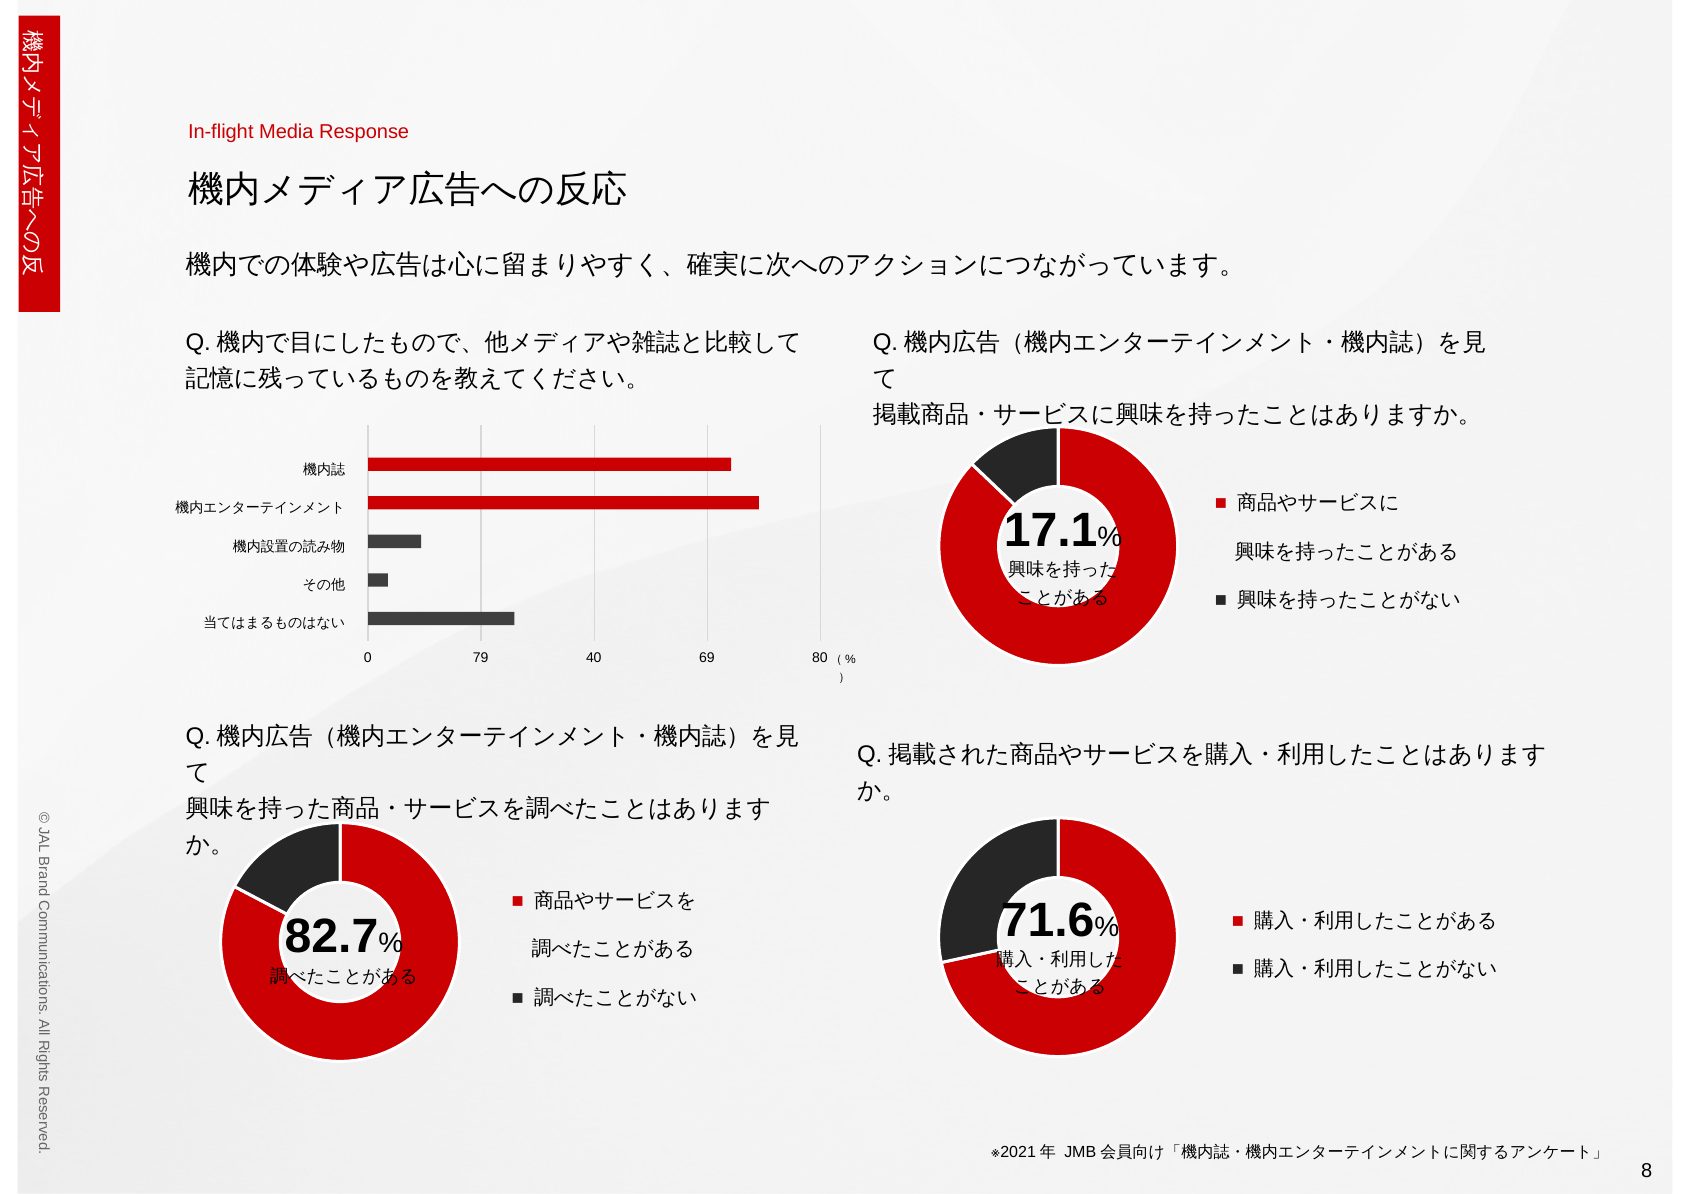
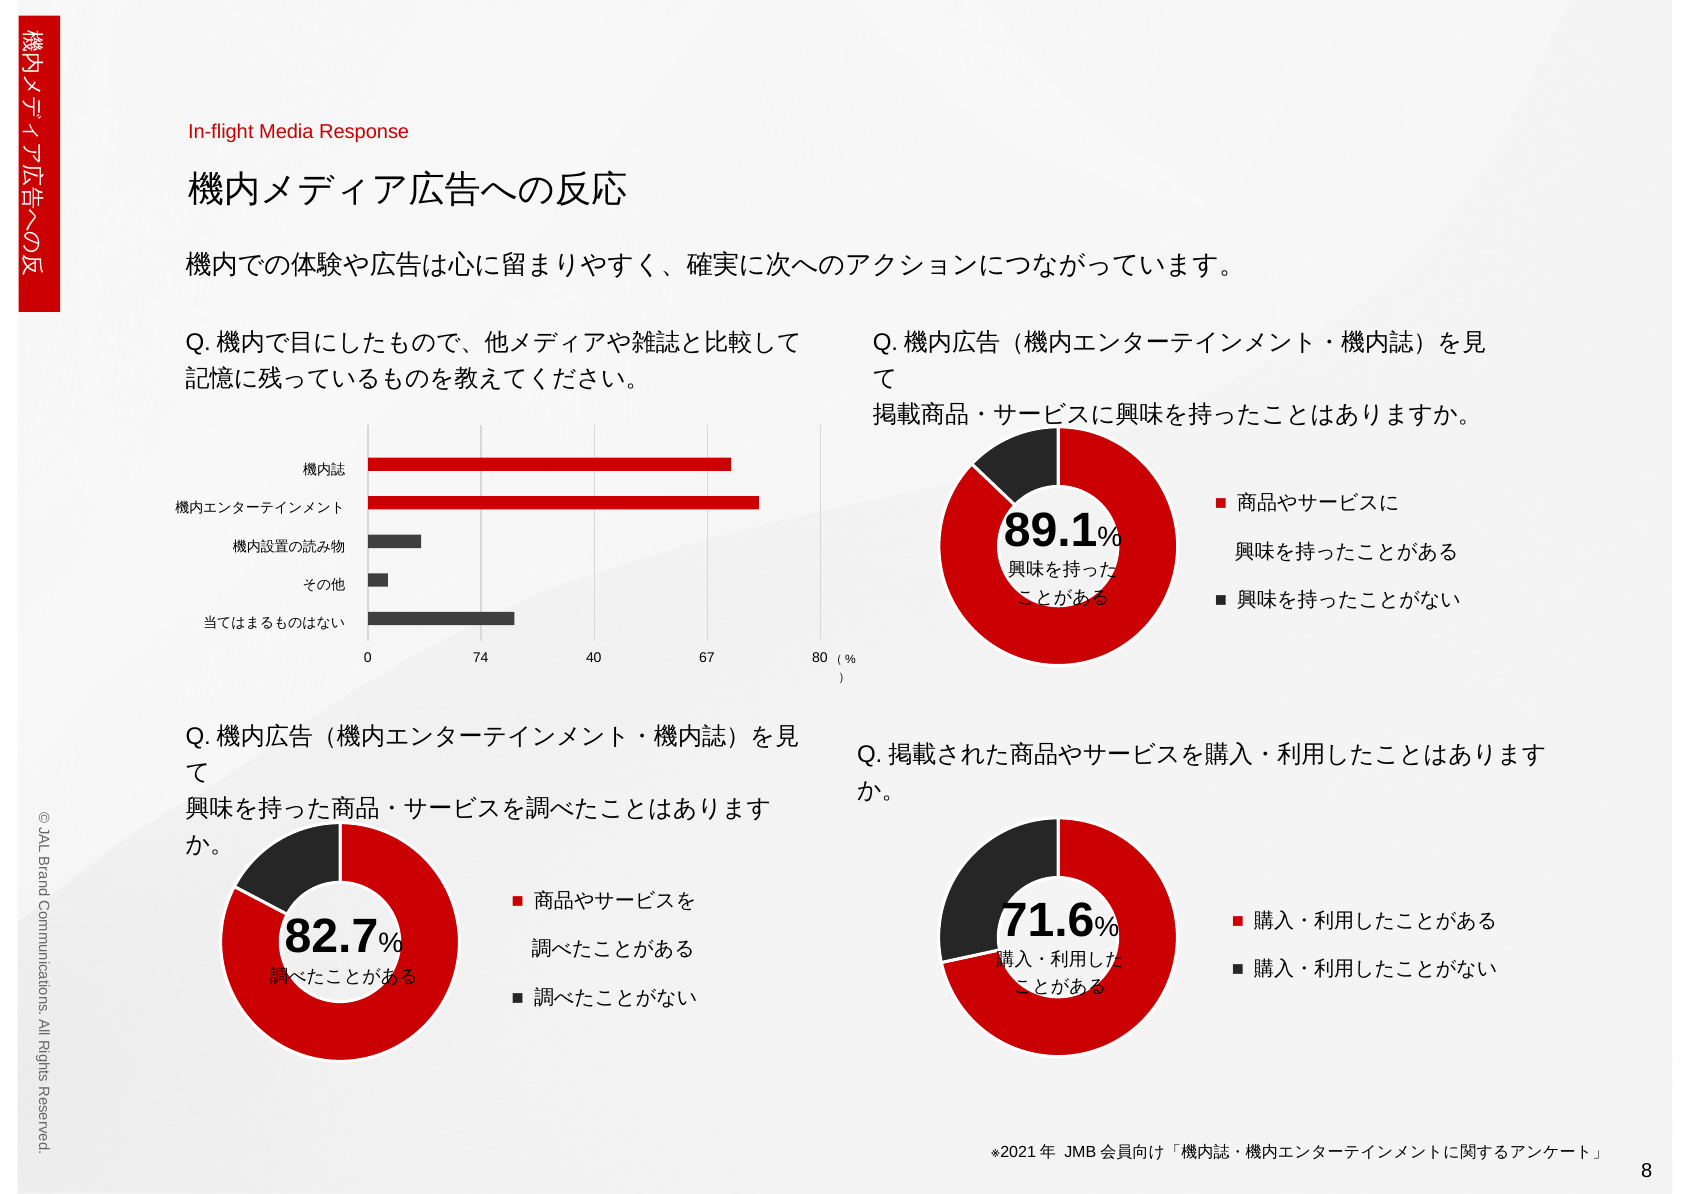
17.1: 17.1 -> 89.1
79: 79 -> 74
69: 69 -> 67
